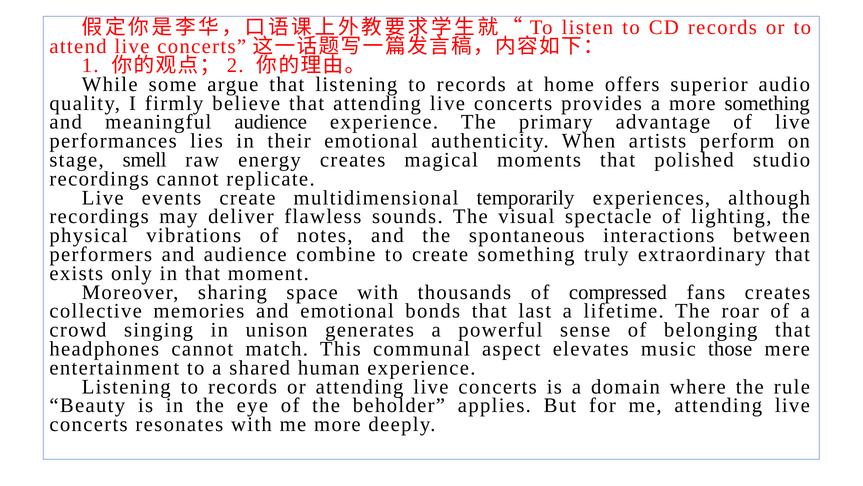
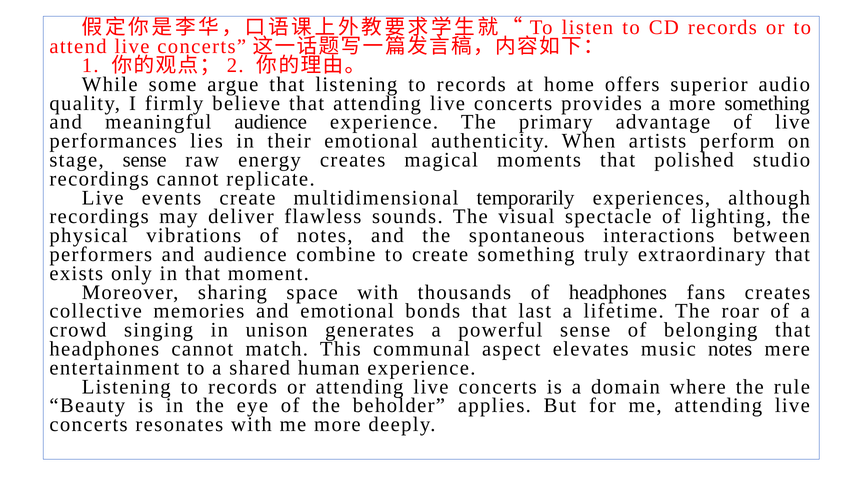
stage smell: smell -> sense
of compressed: compressed -> headphones
music those: those -> notes
